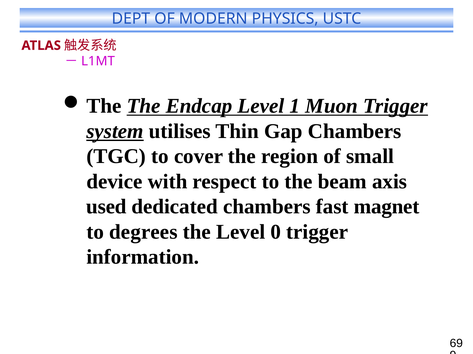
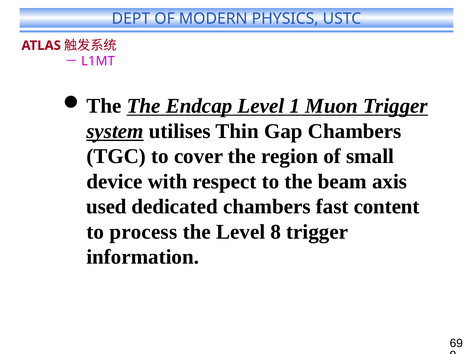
magnet: magnet -> content
degrees: degrees -> process
0: 0 -> 8
